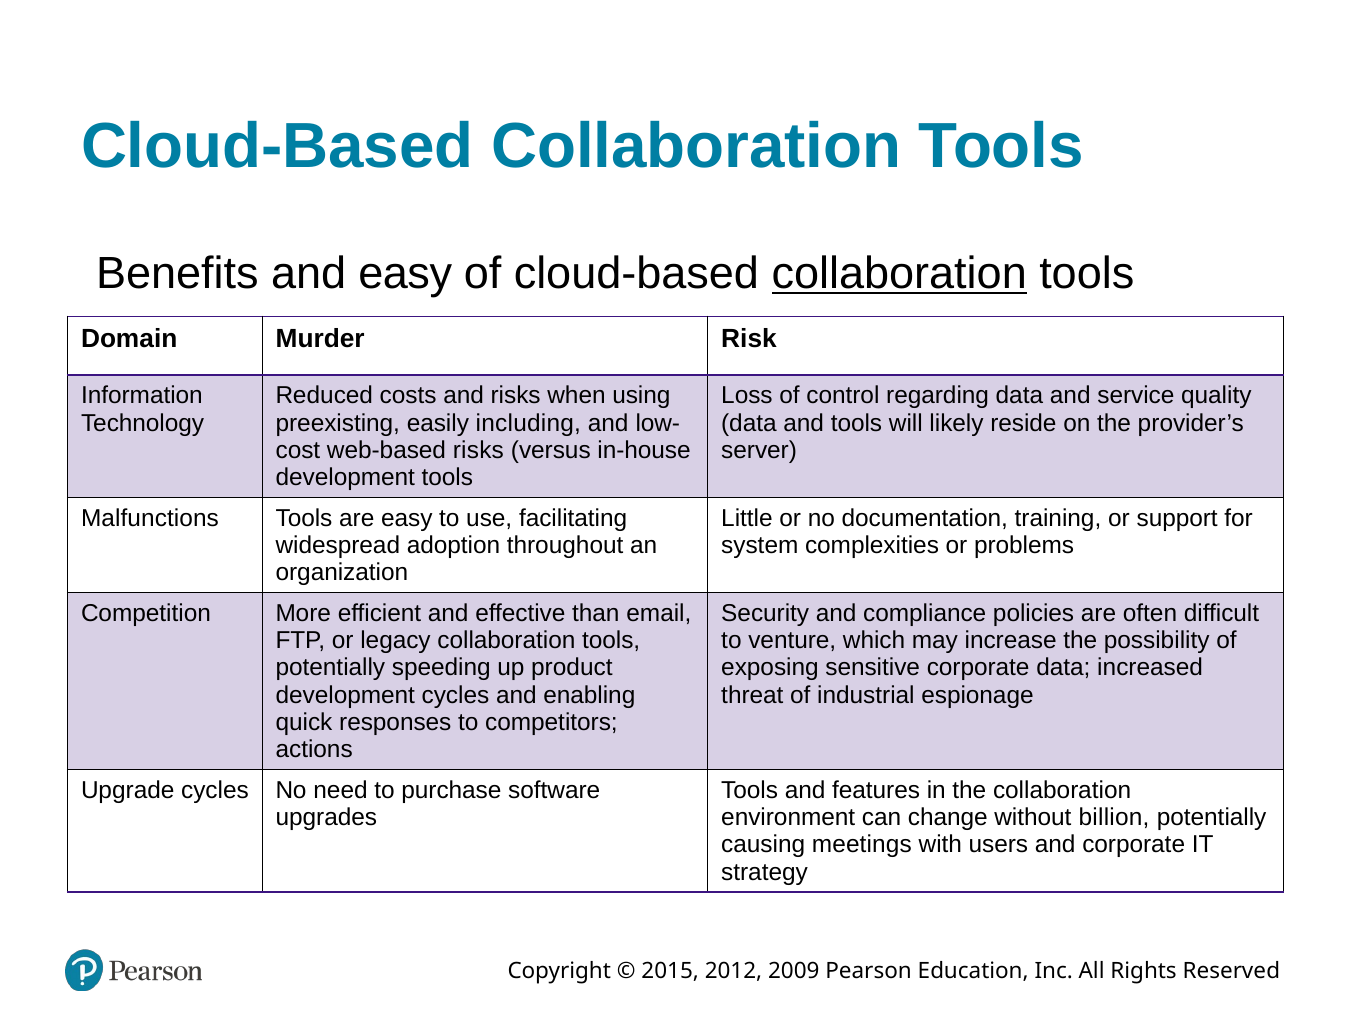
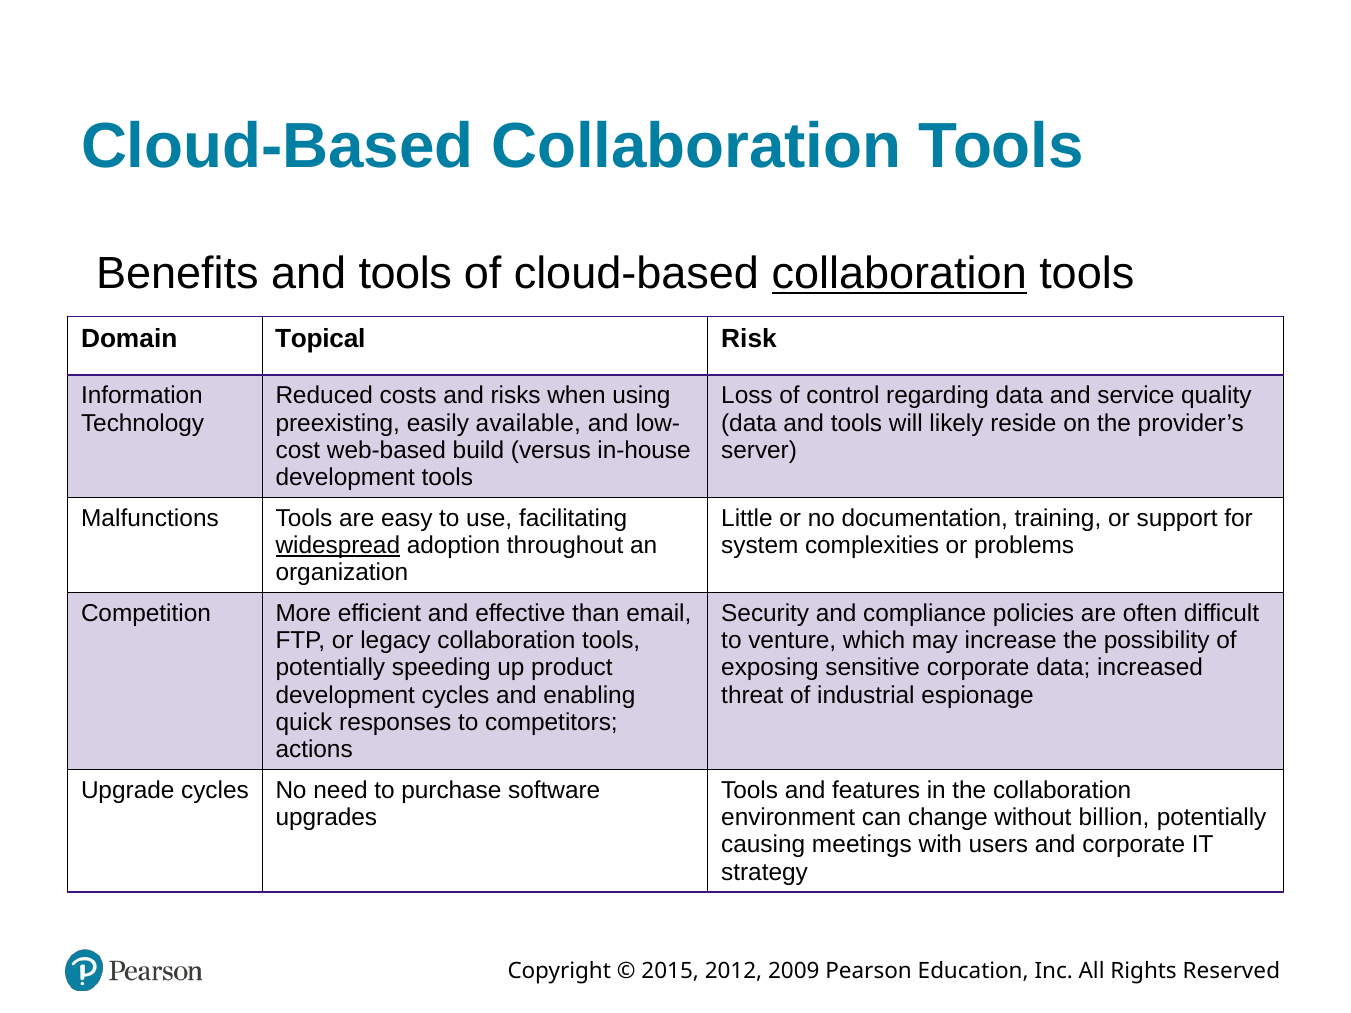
Benefits and easy: easy -> tools
Murder: Murder -> Topical
including: including -> available
web-based risks: risks -> build
widespread underline: none -> present
